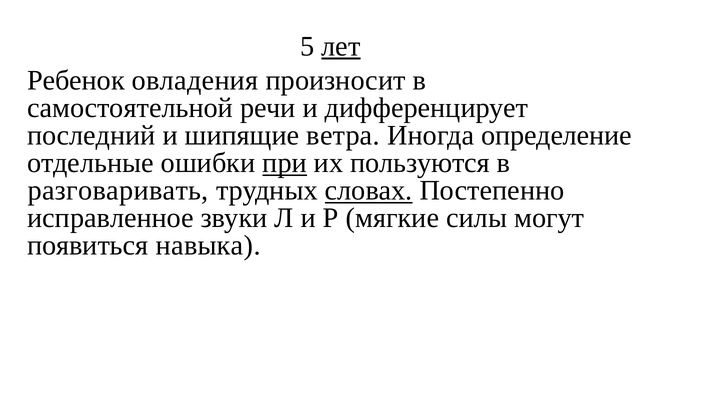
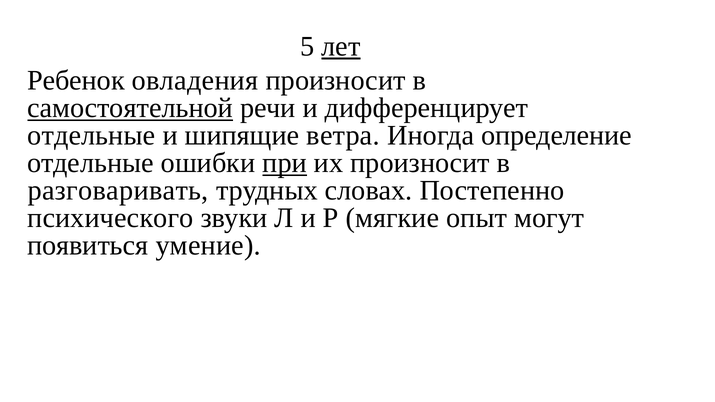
самостоятельной underline: none -> present
последний at (91, 136): последний -> отдельные
их пользуются: пользуются -> произносит
словах underline: present -> none
исправленное: исправленное -> психического
силы: силы -> опыт
навыка: навыка -> умение
